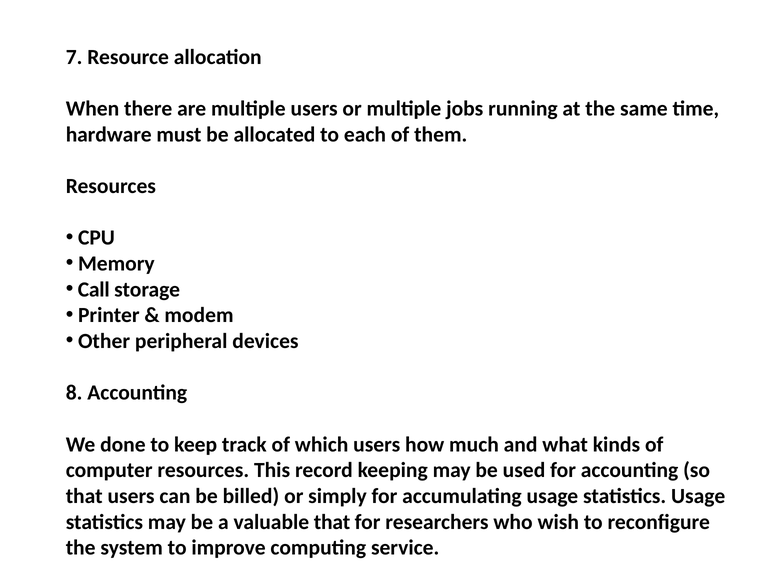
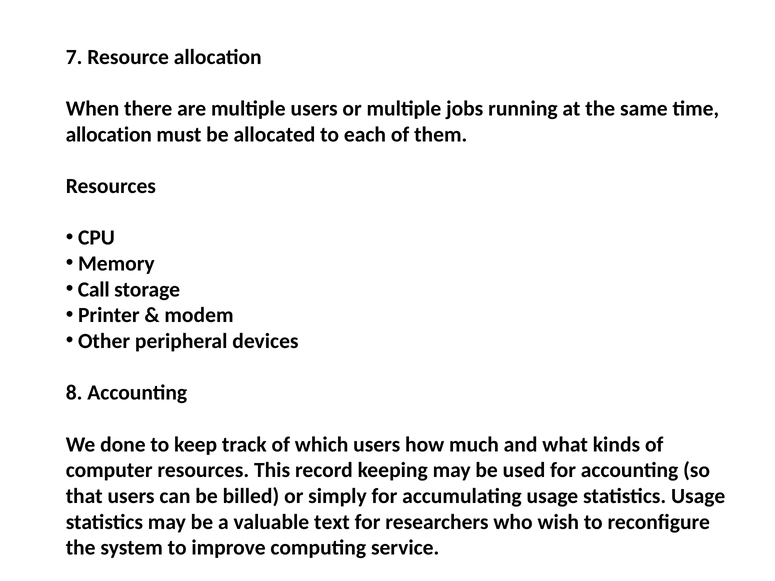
hardware at (109, 134): hardware -> allocation
valuable that: that -> text
